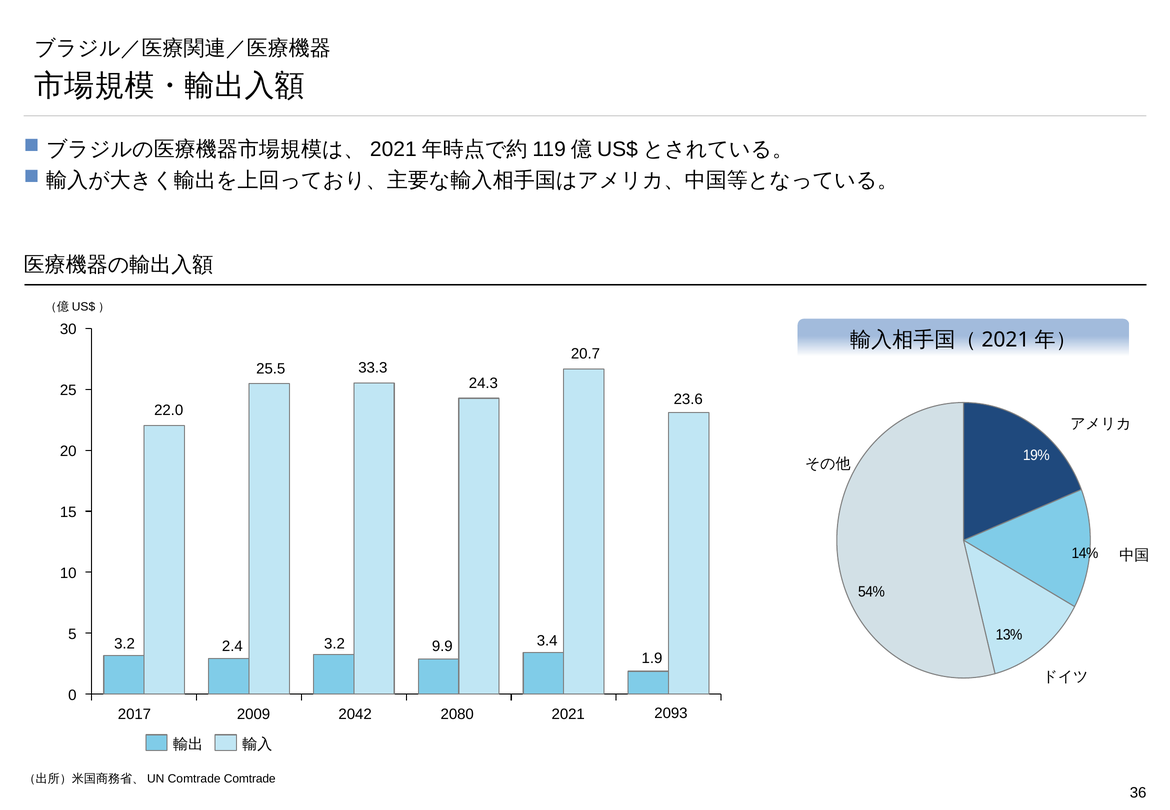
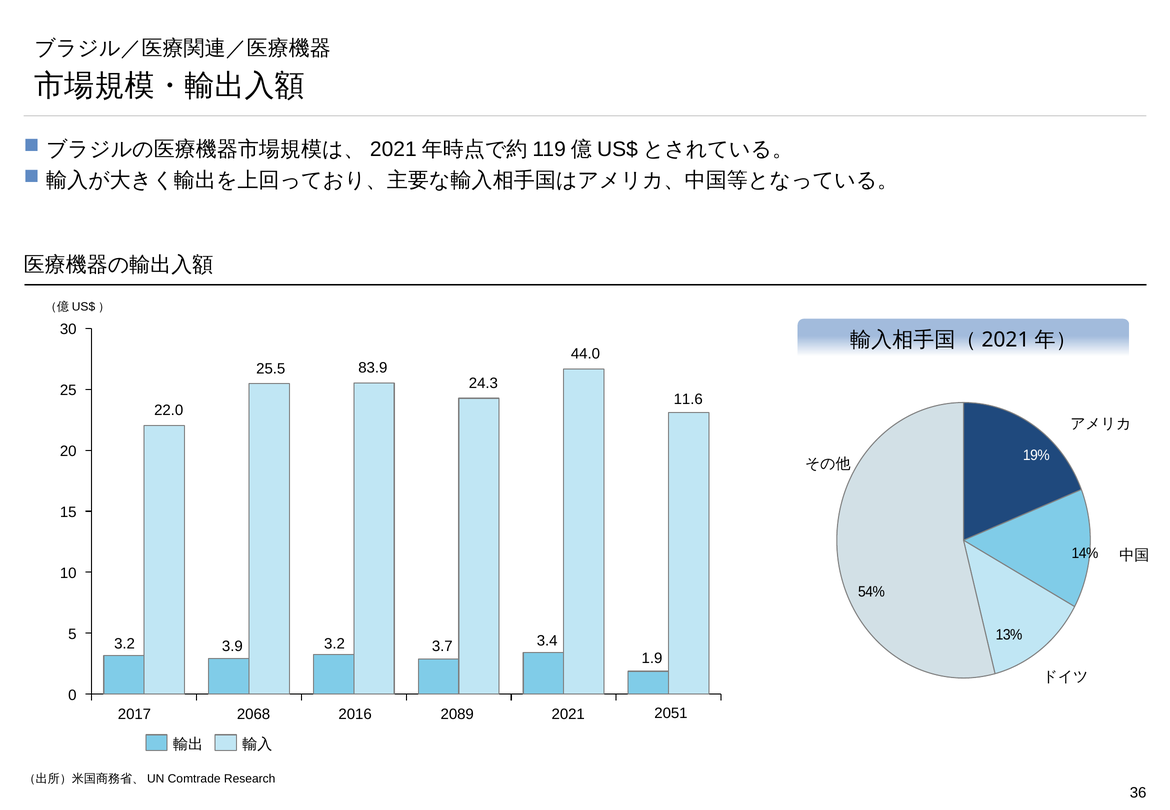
20.7: 20.7 -> 44.0
33.3: 33.3 -> 83.9
23.6: 23.6 -> 11.6
2.4: 2.4 -> 3.9
9.9: 9.9 -> 3.7
2009: 2009 -> 2068
2042: 2042 -> 2016
2080: 2080 -> 2089
2093: 2093 -> 2051
Comtrade Comtrade: Comtrade -> Research
